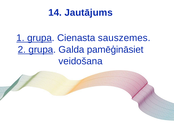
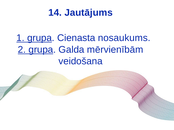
sauszemes: sauszemes -> nosaukums
pamēģināsiet: pamēģināsiet -> mērvienībām
